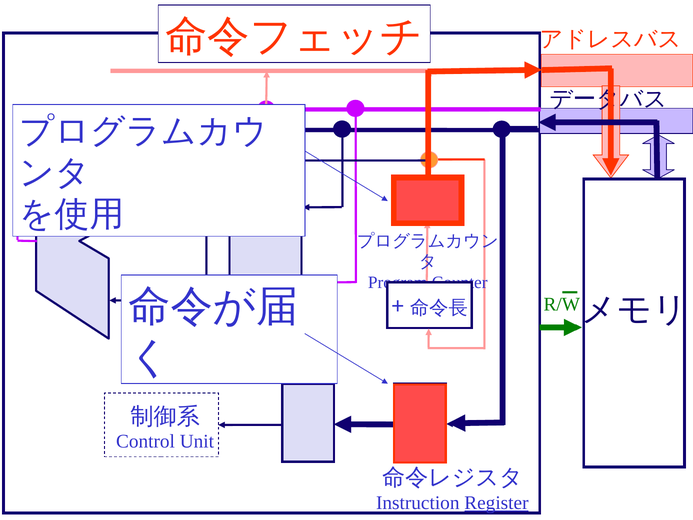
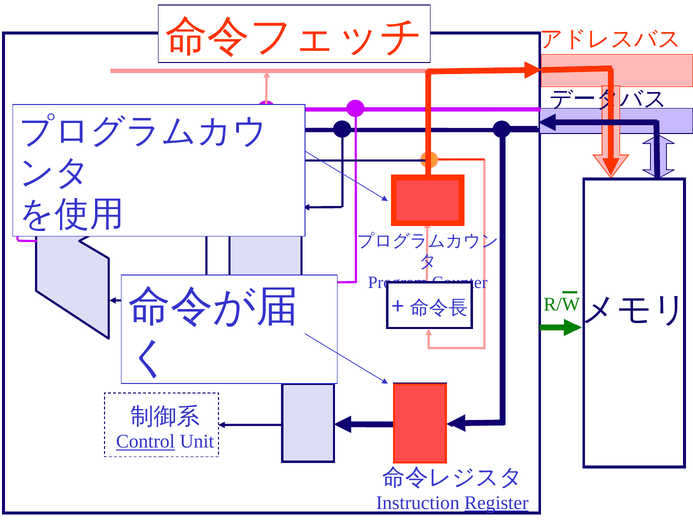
Control underline: none -> present
